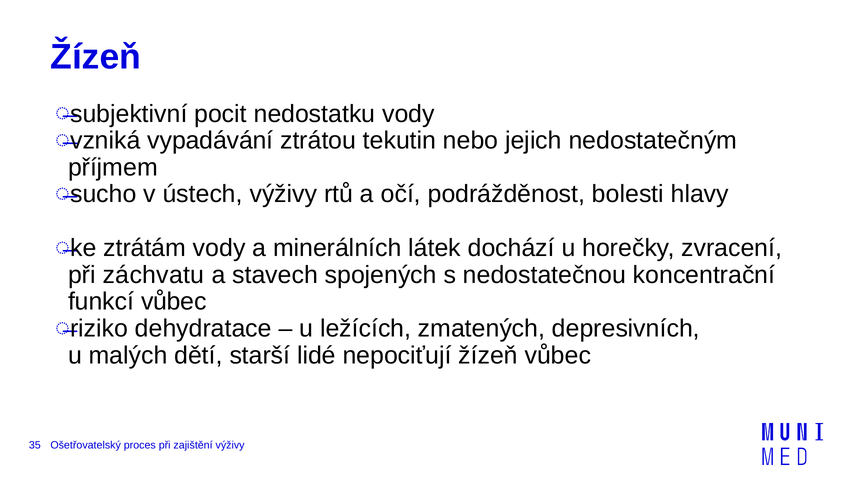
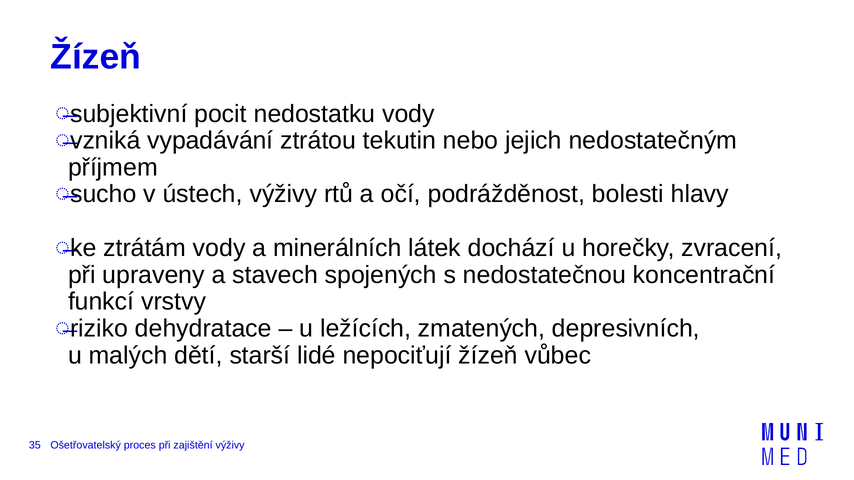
záchvatu: záchvatu -> upraveny
funkcí vůbec: vůbec -> vrstvy
